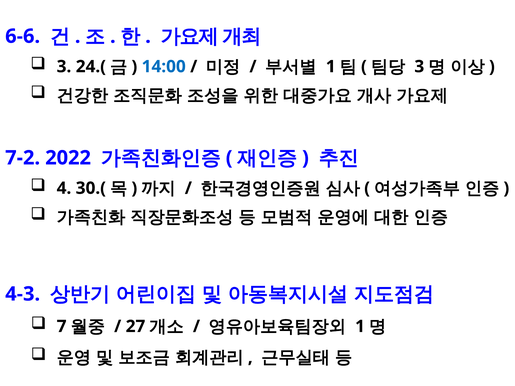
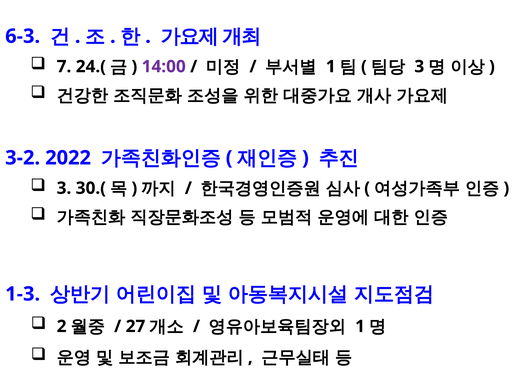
6-6: 6-6 -> 6-3
3 at (64, 67): 3 -> 7
14:00 colour: blue -> purple
7-2: 7-2 -> 3-2
4 at (64, 188): 4 -> 3
4-3: 4-3 -> 1-3
7: 7 -> 2
